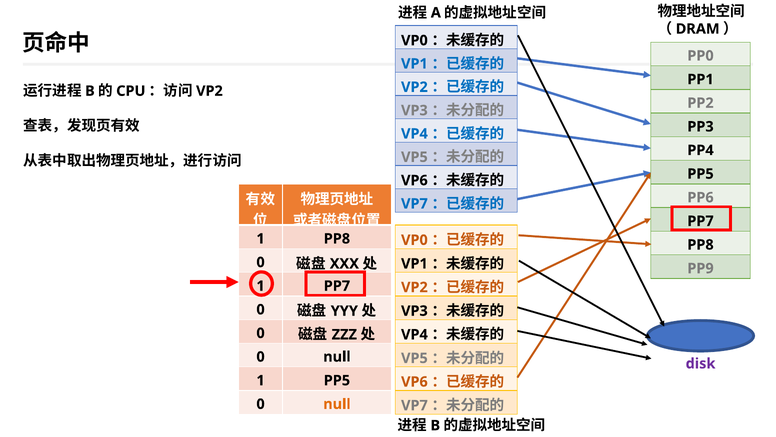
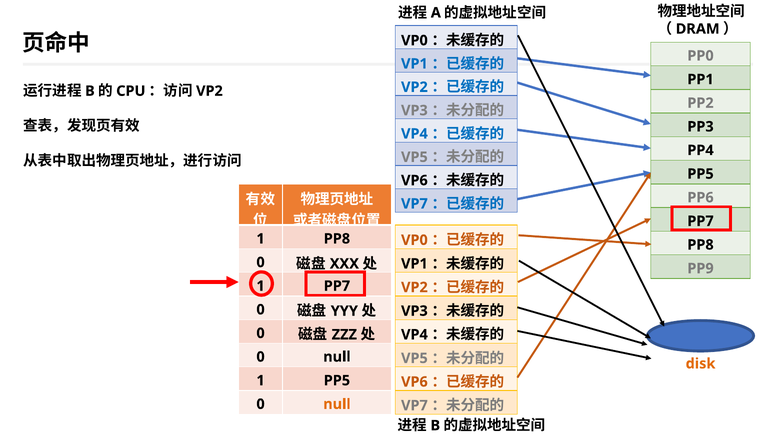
disk colour: purple -> orange
